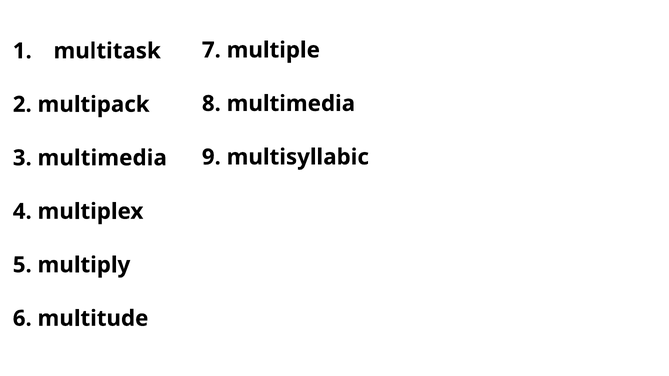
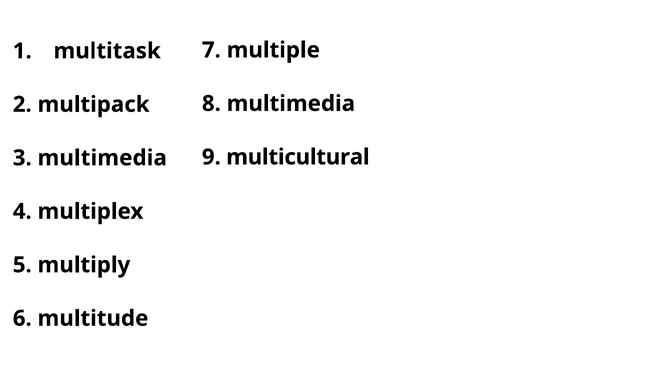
multisyllabic: multisyllabic -> multicultural
